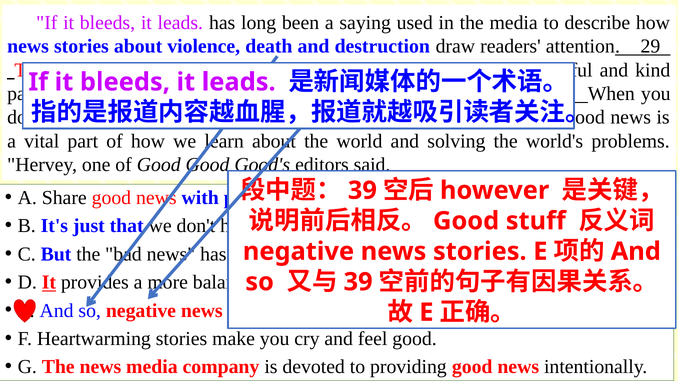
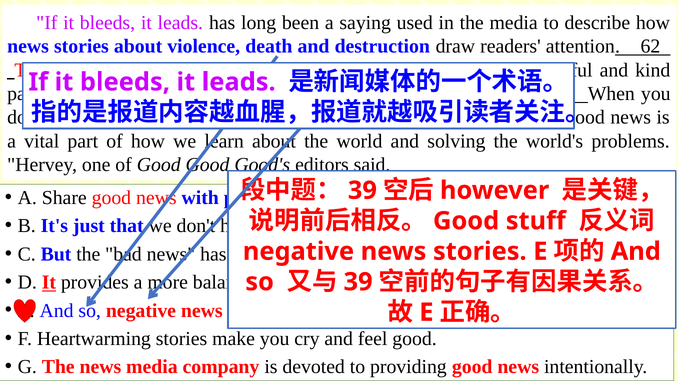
29: 29 -> 62
